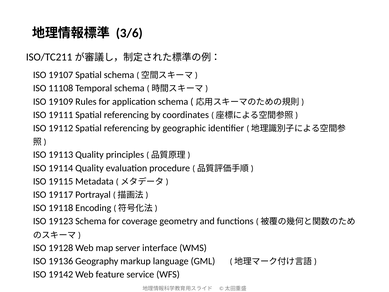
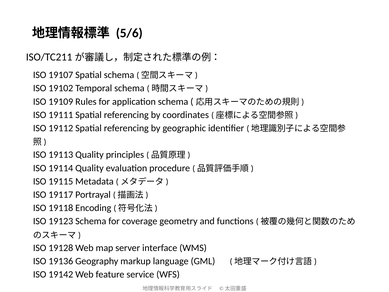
3/6: 3/6 -> 5/6
11108: 11108 -> 19102
